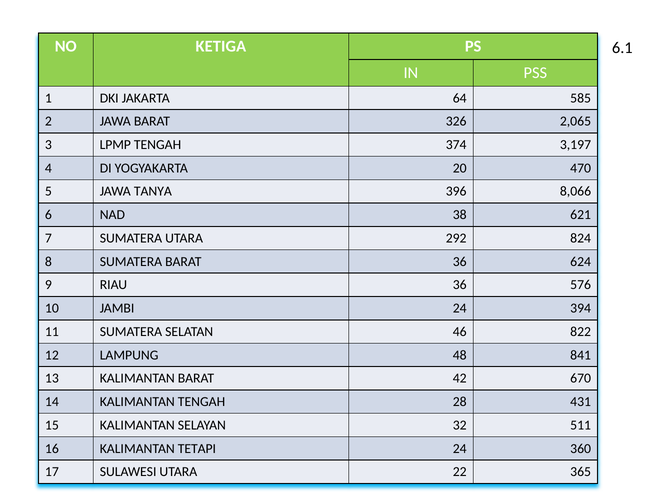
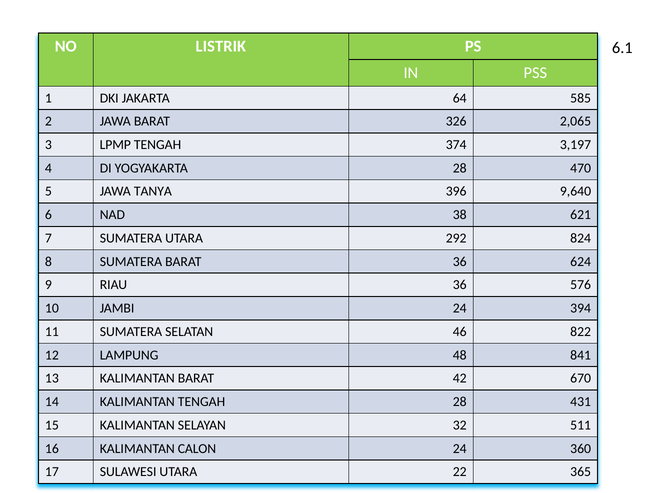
KETIGA: KETIGA -> LISTRIK
YOGYAKARTA 20: 20 -> 28
8,066: 8,066 -> 9,640
TETAPI: TETAPI -> CALON
